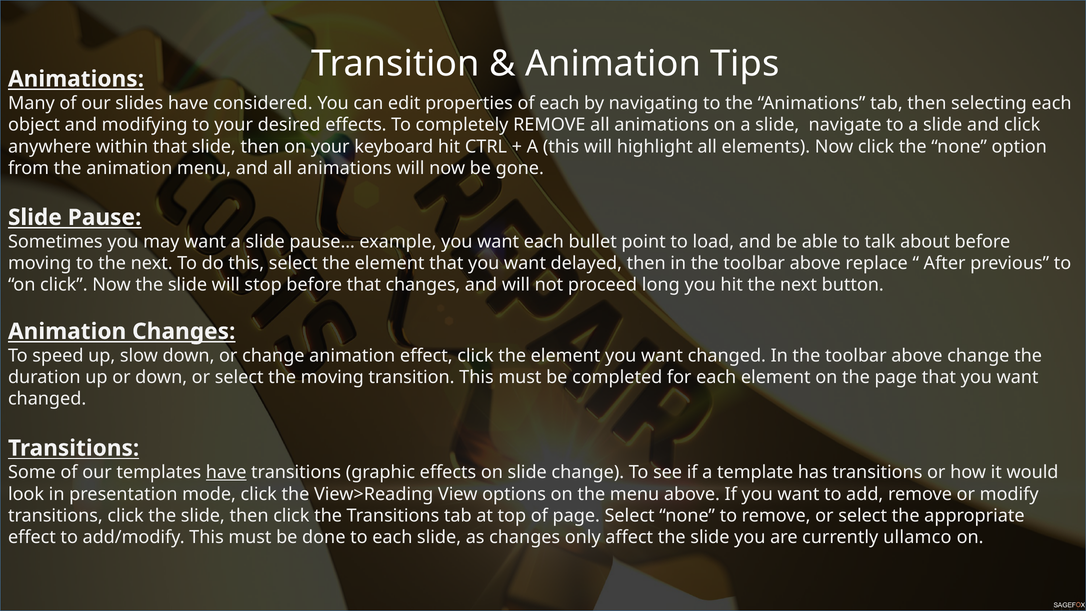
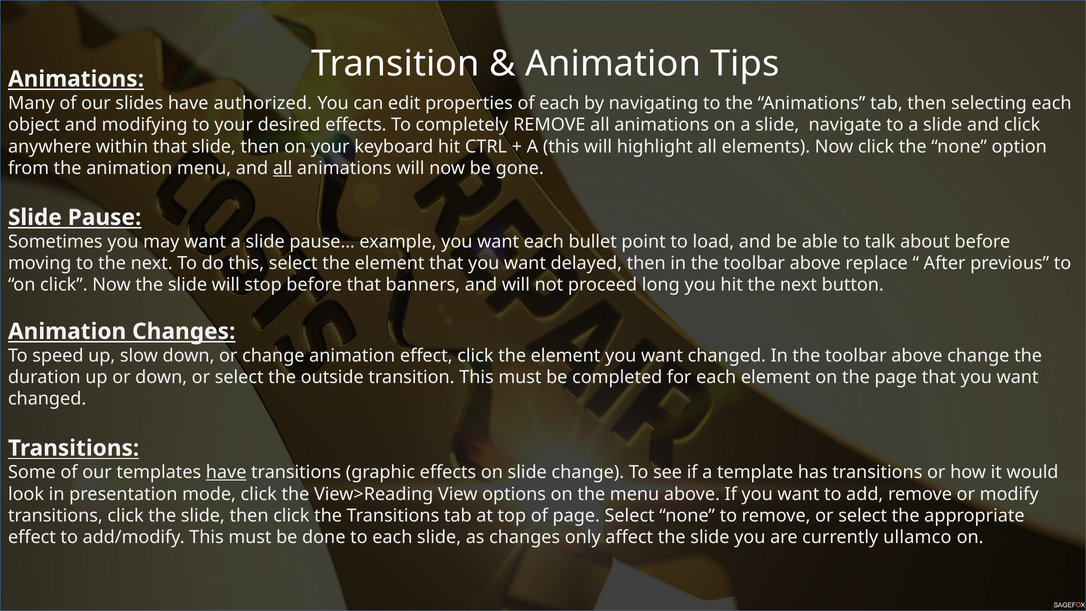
considered: considered -> authorized
all at (283, 168) underline: none -> present
that changes: changes -> banners
the moving: moving -> outside
